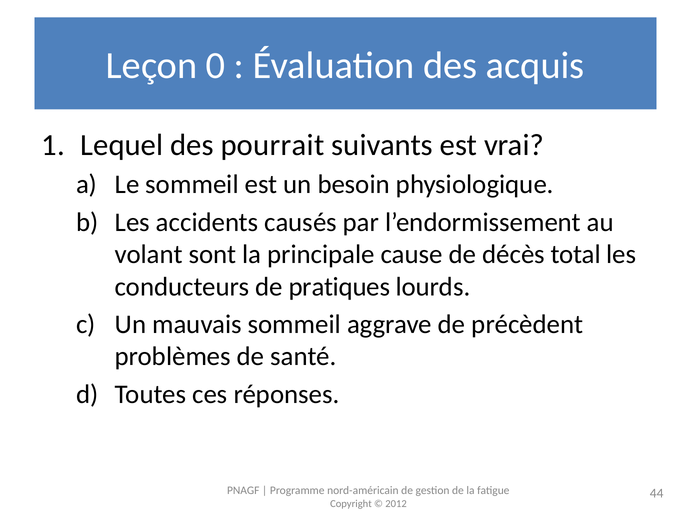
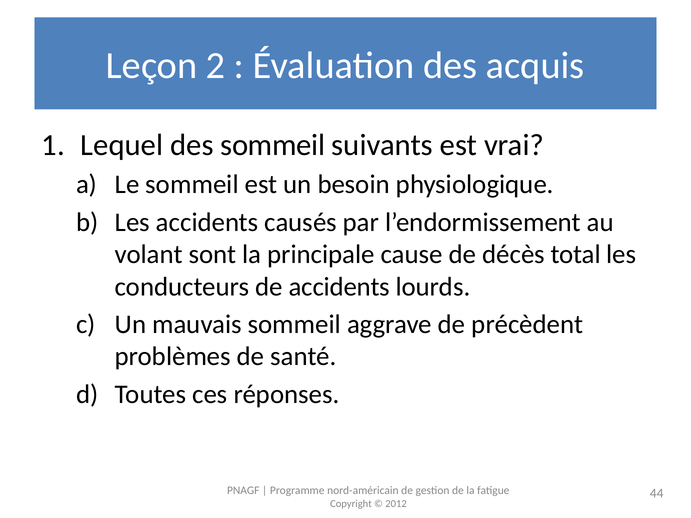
0: 0 -> 2
des pourrait: pourrait -> sommeil
de pratiques: pratiques -> accidents
